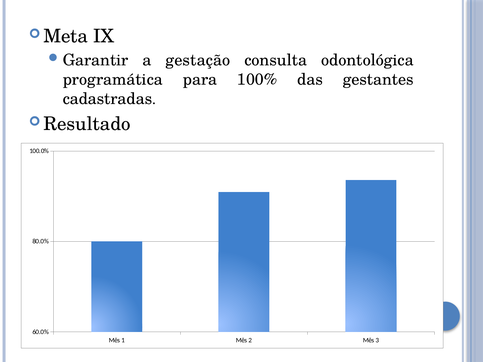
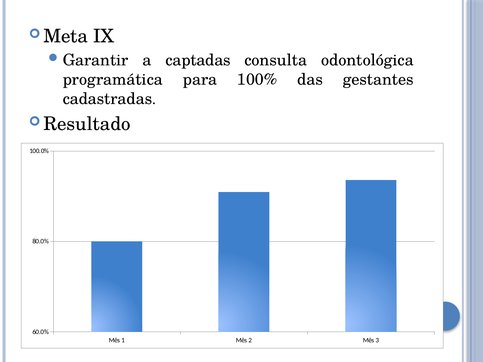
gestação: gestação -> captadas
